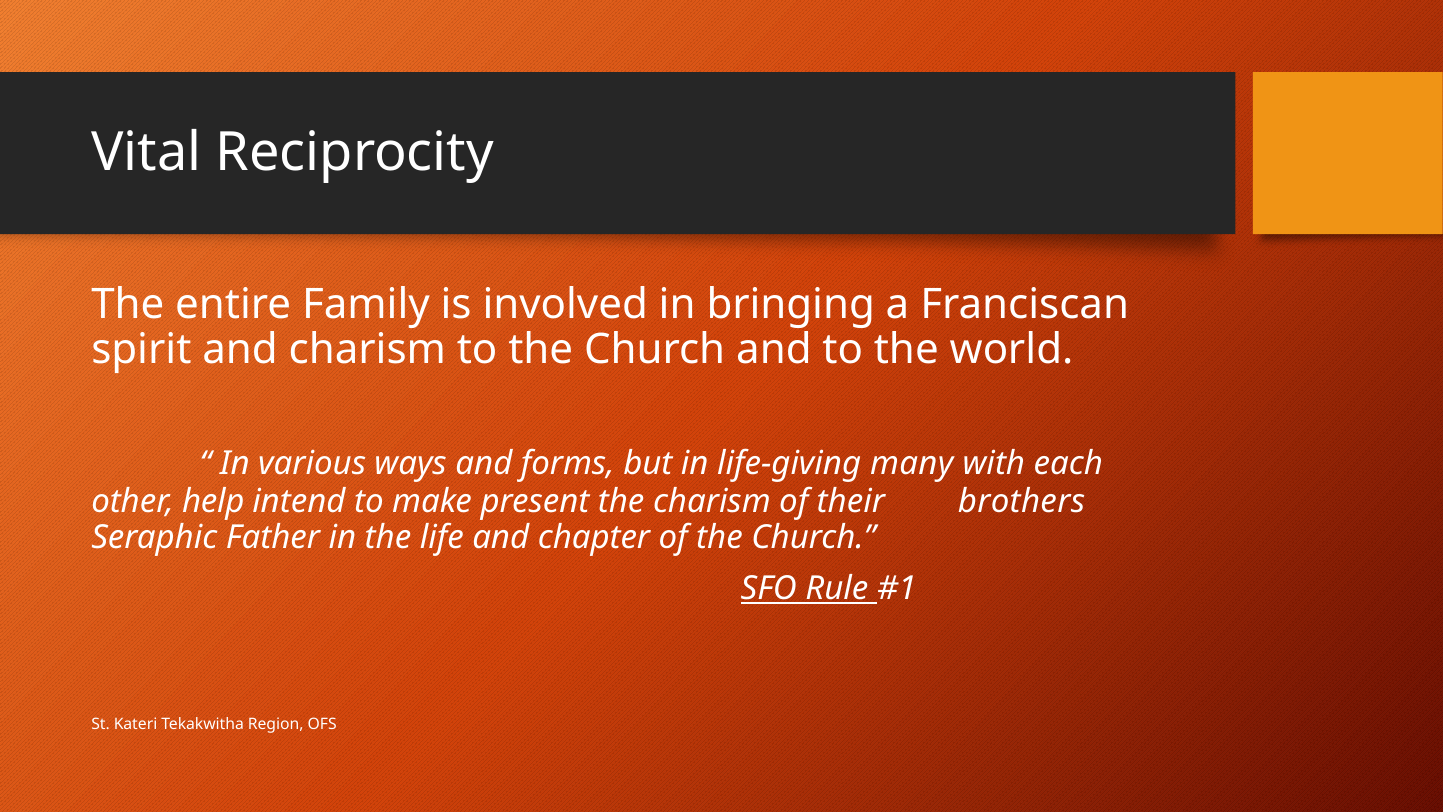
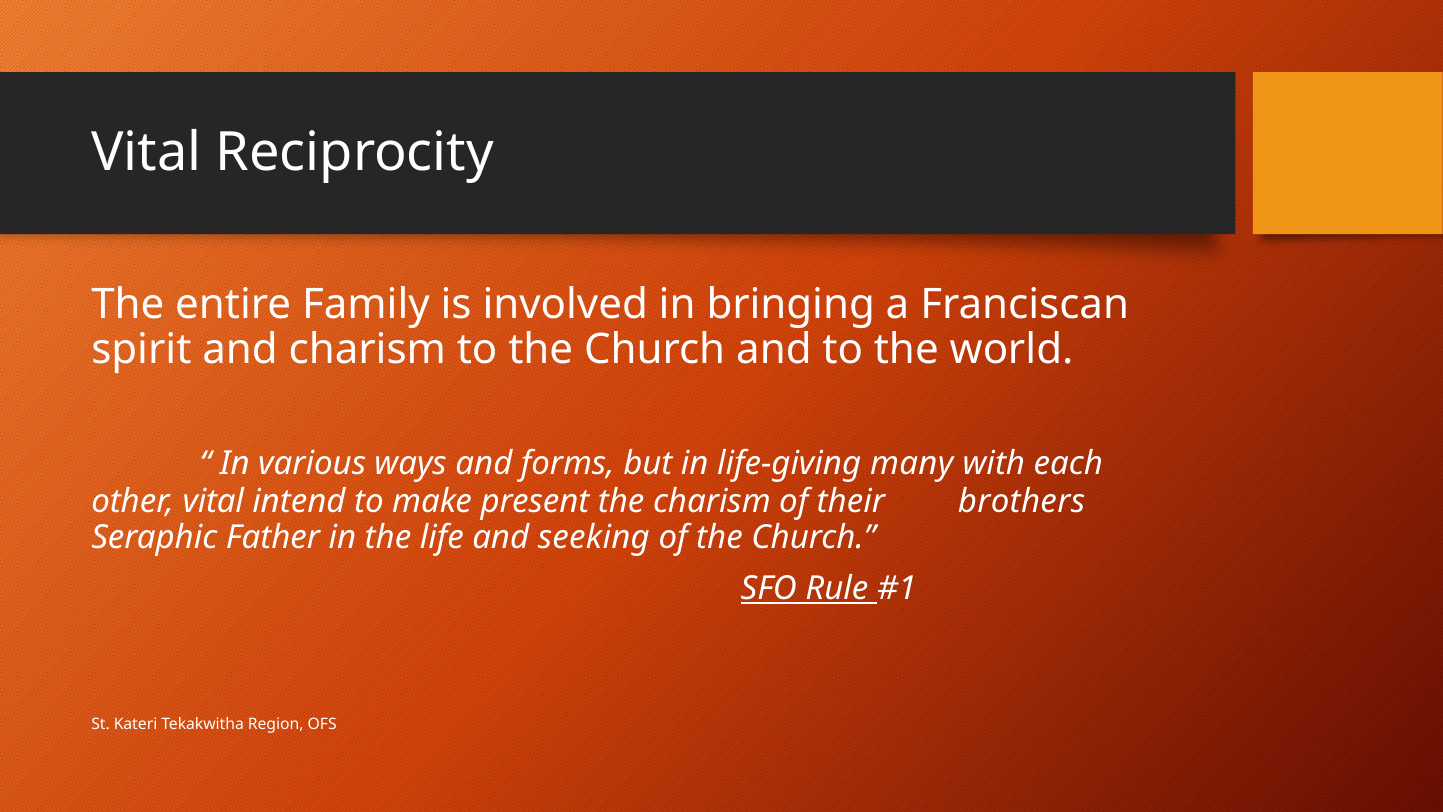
other help: help -> vital
chapter: chapter -> seeking
